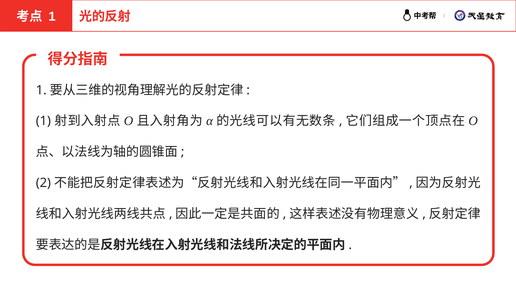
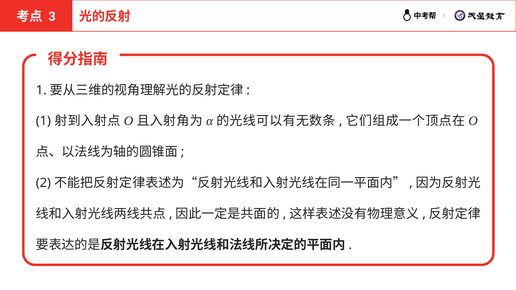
1 at (52, 17): 1 -> 3
